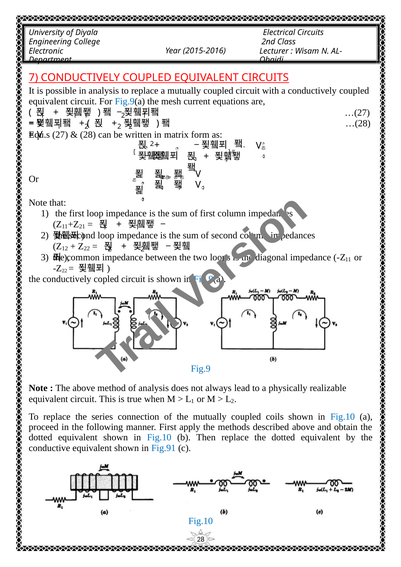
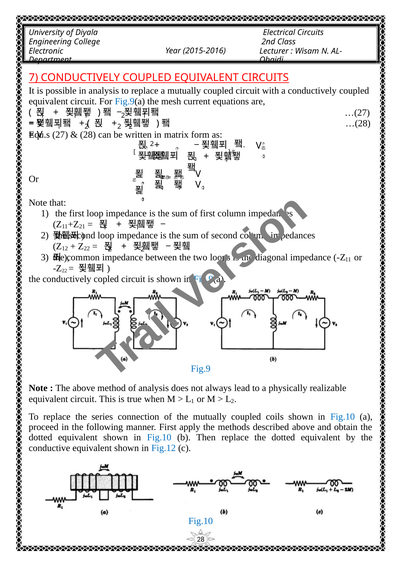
Fig.91: Fig.91 -> Fig.12
